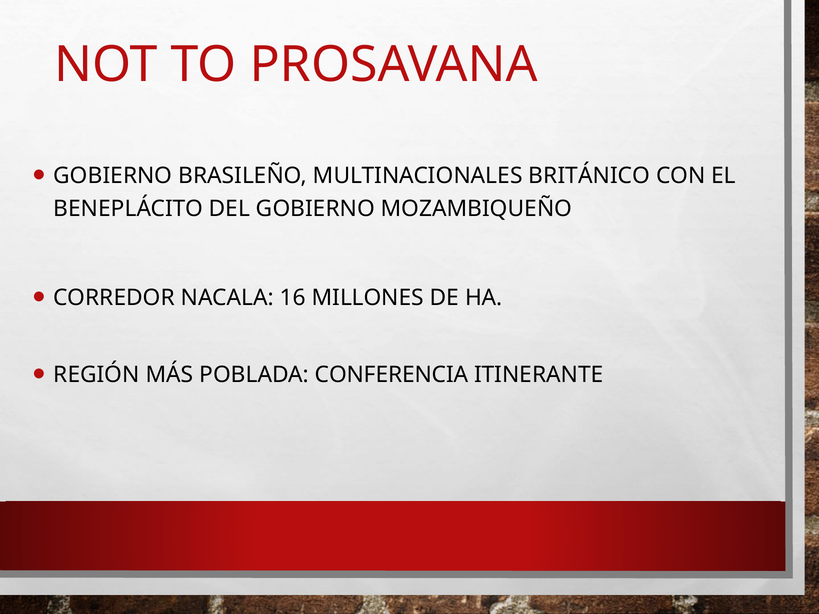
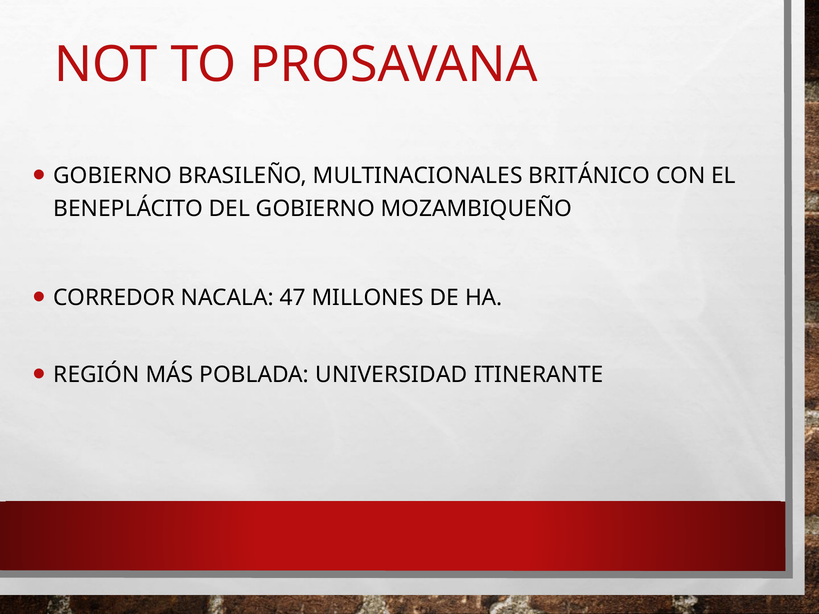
16: 16 -> 47
CONFERENCIA: CONFERENCIA -> UNIVERSIDAD
